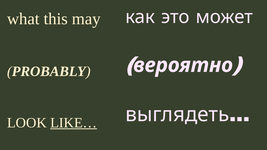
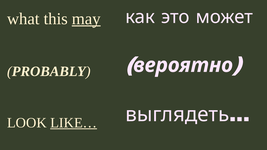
may underline: none -> present
